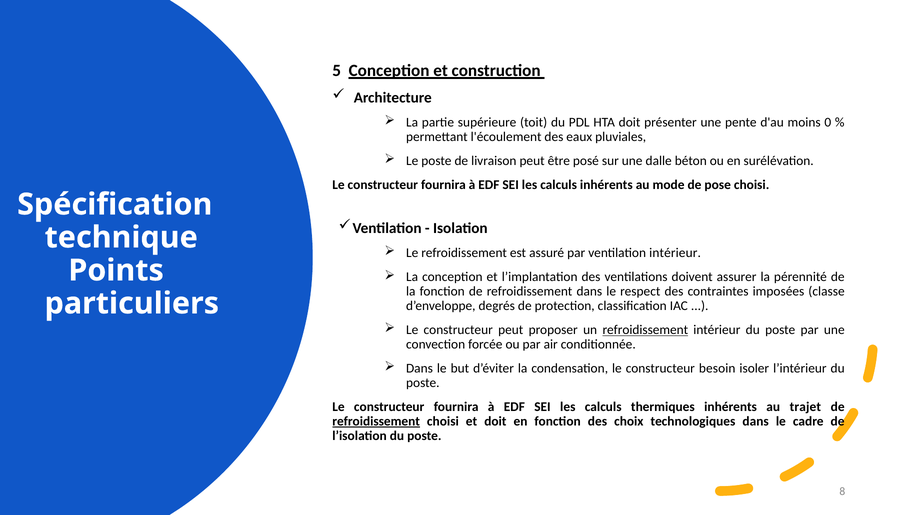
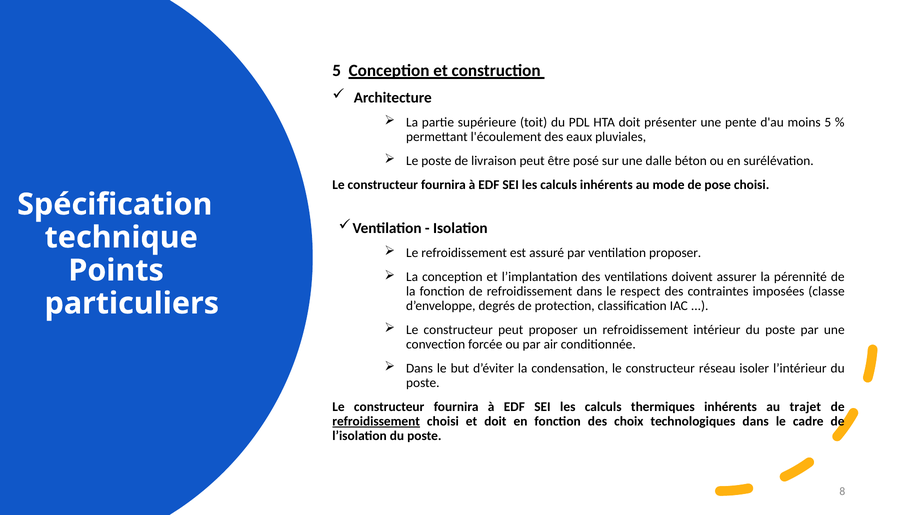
moins 0: 0 -> 5
ventilation intérieur: intérieur -> proposer
refroidissement at (645, 330) underline: present -> none
besoin: besoin -> réseau
